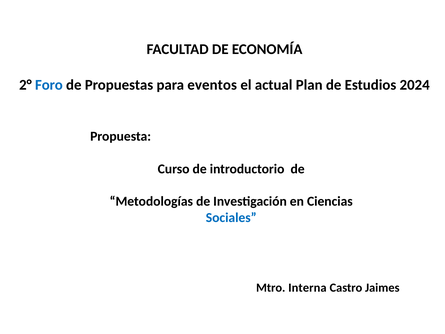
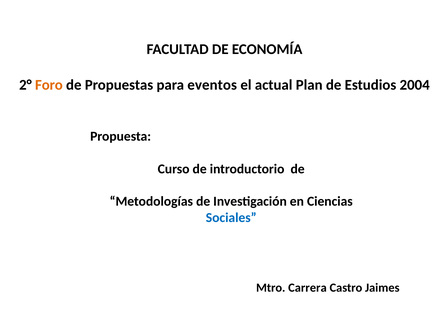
Foro colour: blue -> orange
2024: 2024 -> 2004
Interna: Interna -> Carrera
